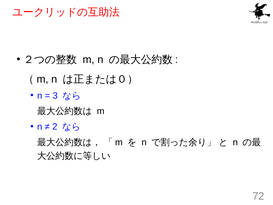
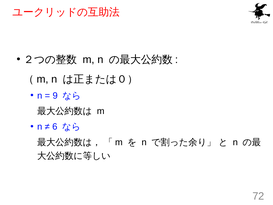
3: 3 -> 9
2: 2 -> 6
